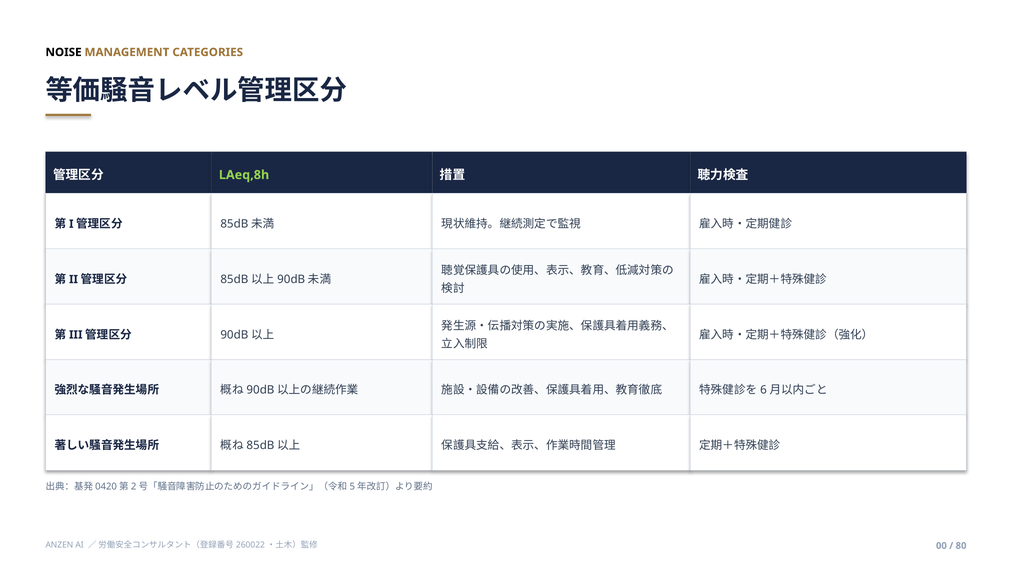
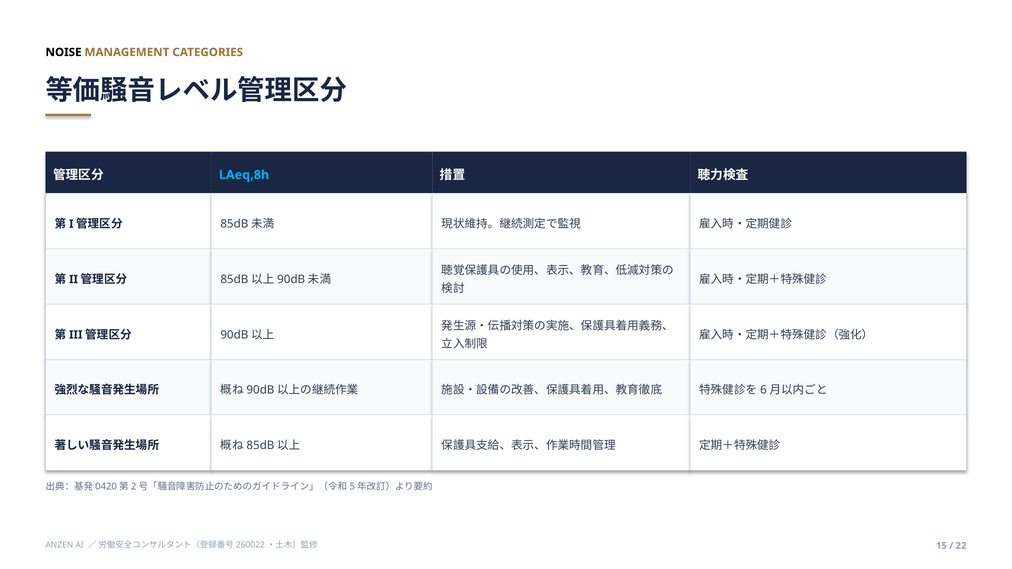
LAeq,8h colour: light green -> light blue
00: 00 -> 15
80: 80 -> 22
